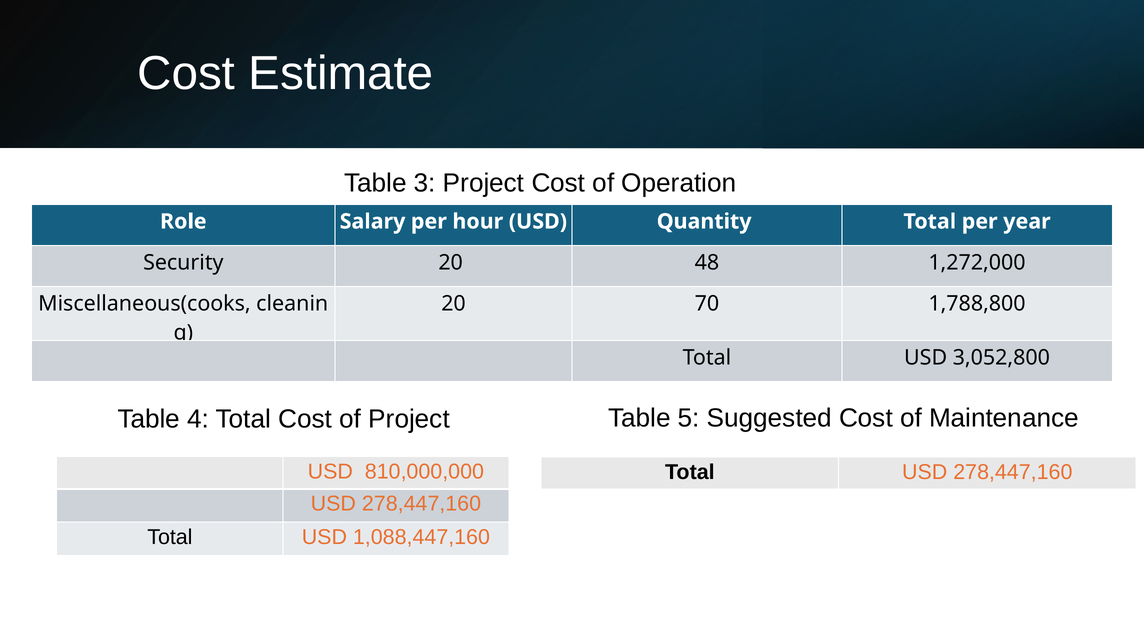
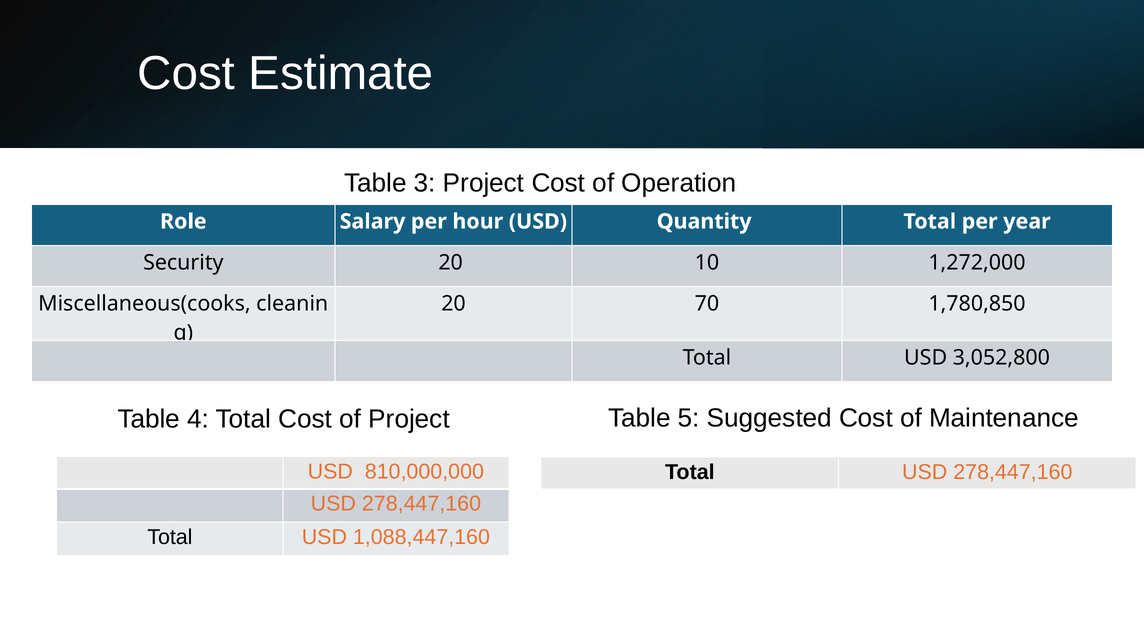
48: 48 -> 10
1,788,800: 1,788,800 -> 1,780,850
